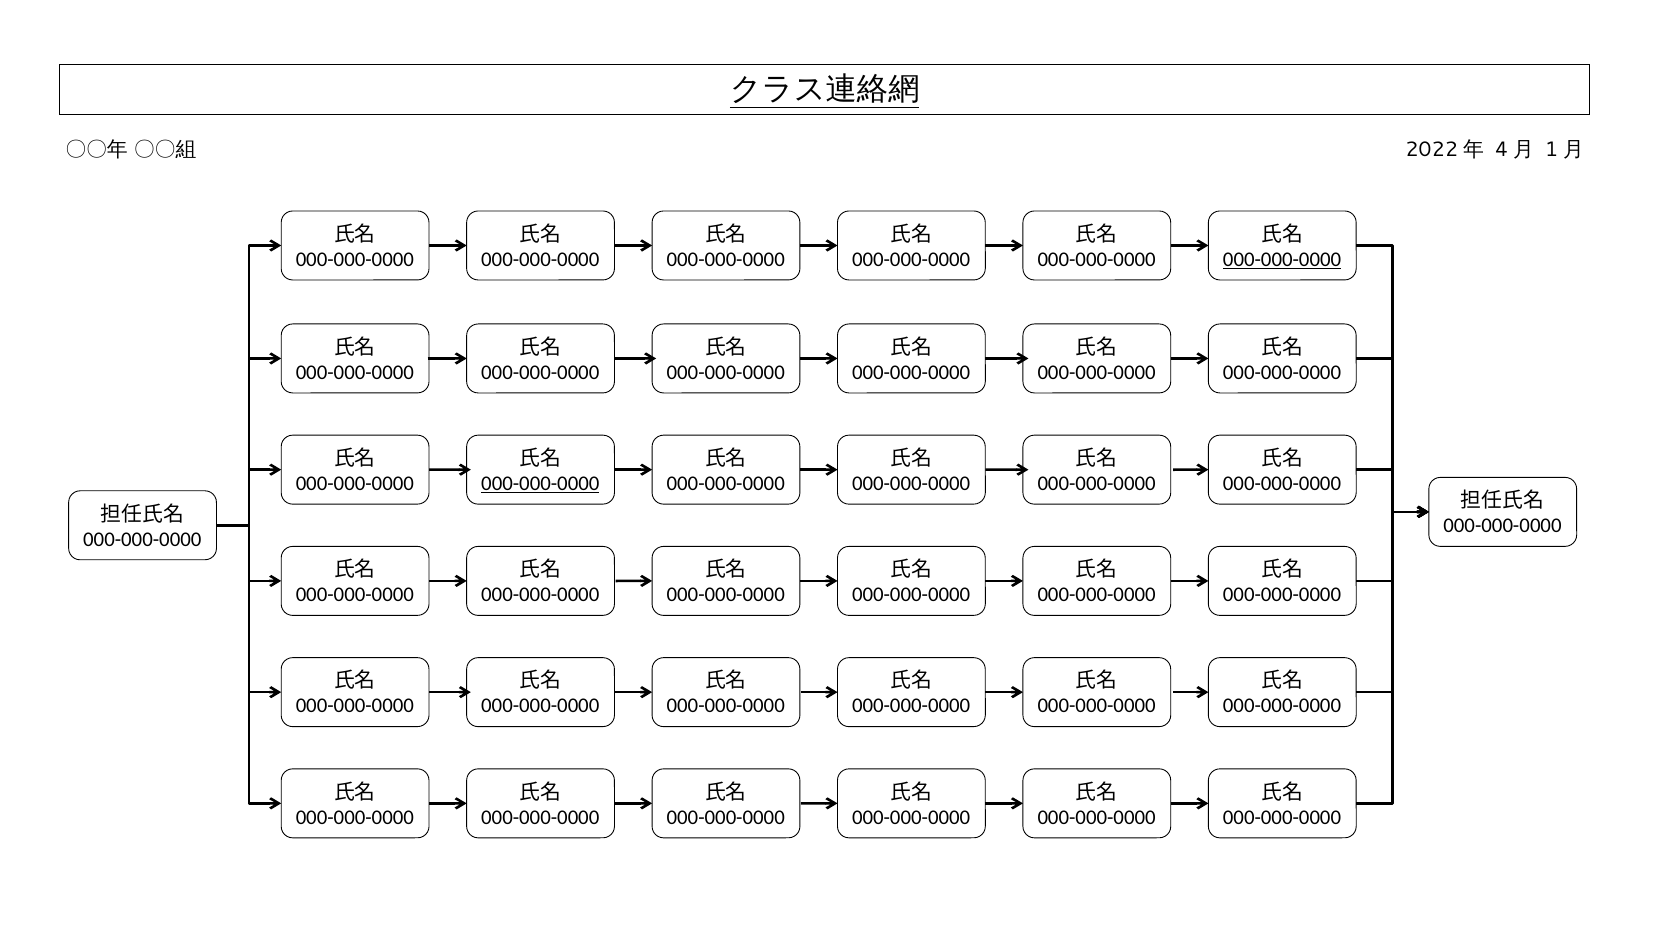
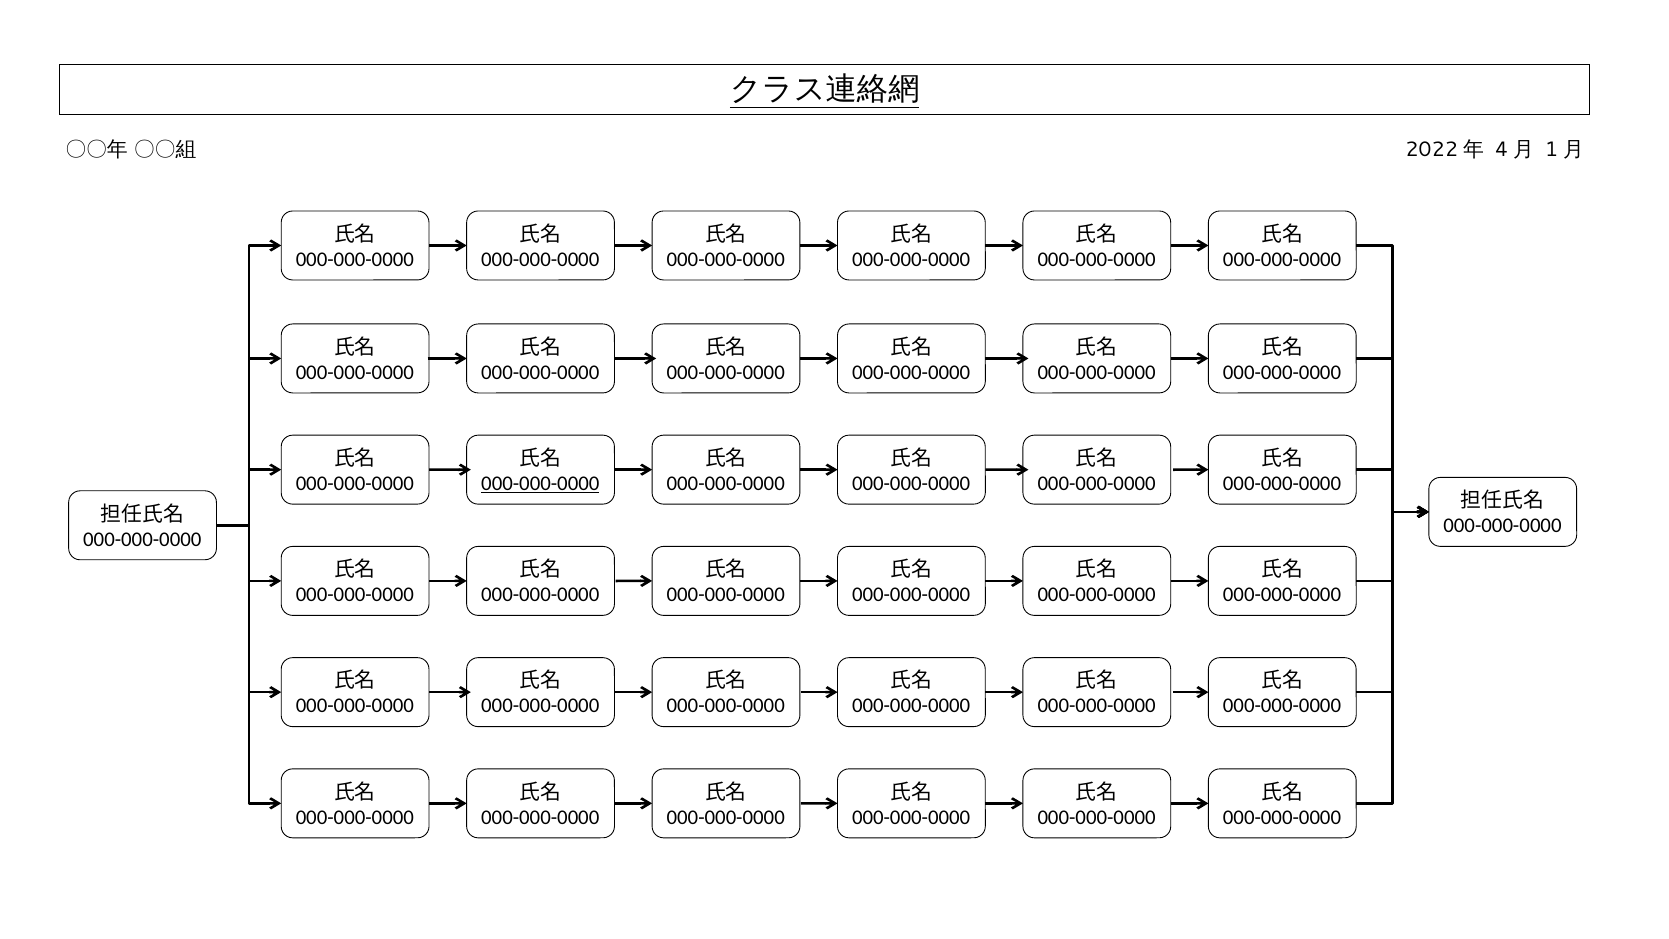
000-000-0000 at (1282, 259) underline: present -> none
